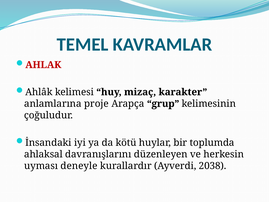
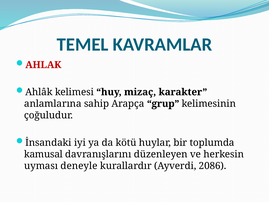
proje: proje -> sahip
ahlaksal: ahlaksal -> kamusal
2038: 2038 -> 2086
